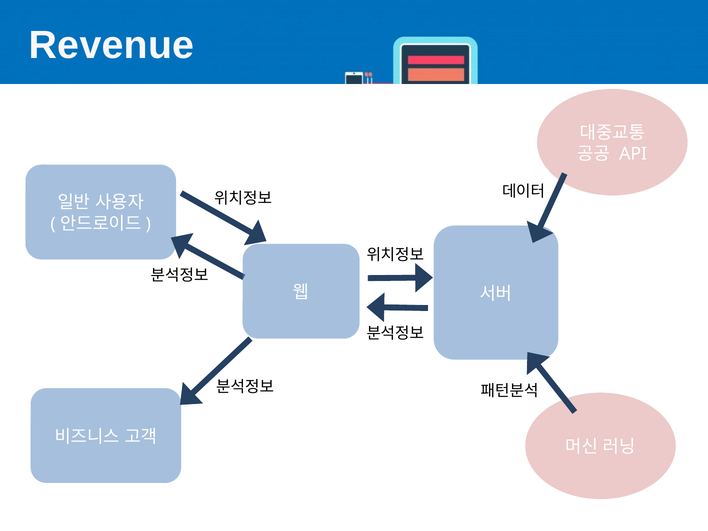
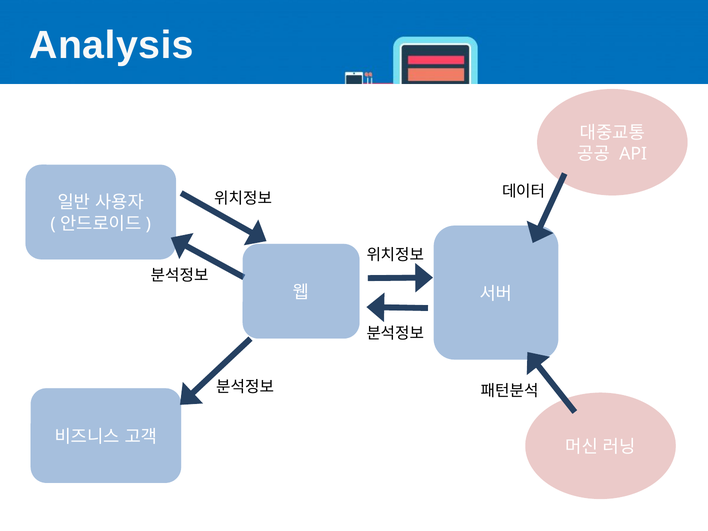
Revenue: Revenue -> Analysis
